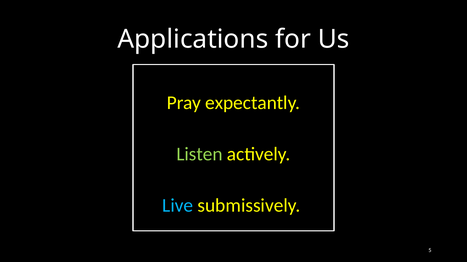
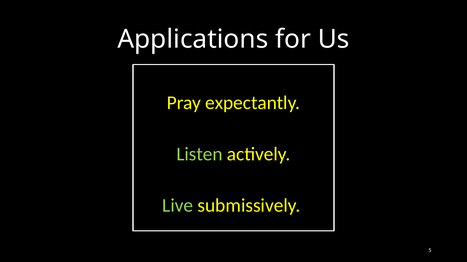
Live colour: light blue -> light green
